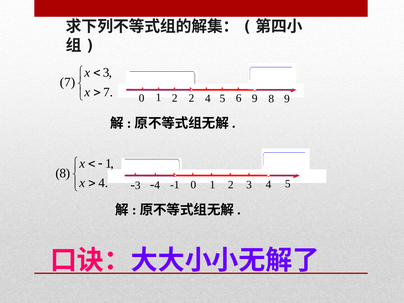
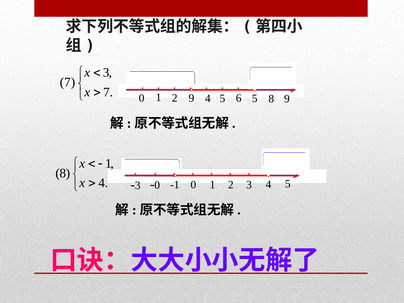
1 2: 2 -> 9
0 9: 9 -> 5
4 at (157, 185): 4 -> 0
